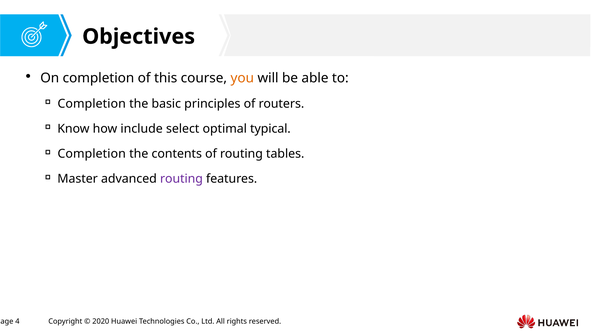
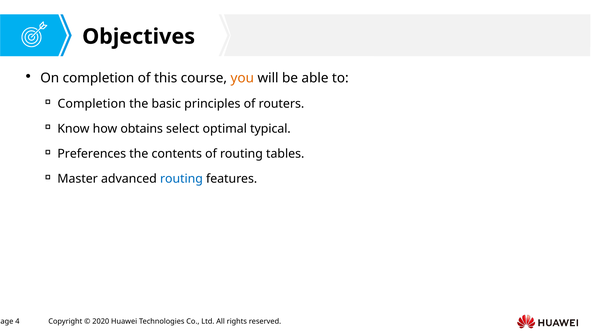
include: include -> obtains
Completion at (92, 154): Completion -> Preferences
routing at (181, 179) colour: purple -> blue
